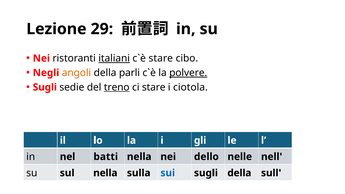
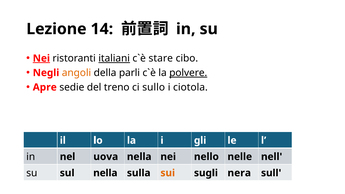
29: 29 -> 14
Nei at (41, 58) underline: none -> present
Sugli at (45, 87): Sugli -> Apre
treno underline: present -> none
ci stare: stare -> sullo
batti: batti -> uova
dello: dello -> nello
sui colour: blue -> orange
sugli della: della -> nera
